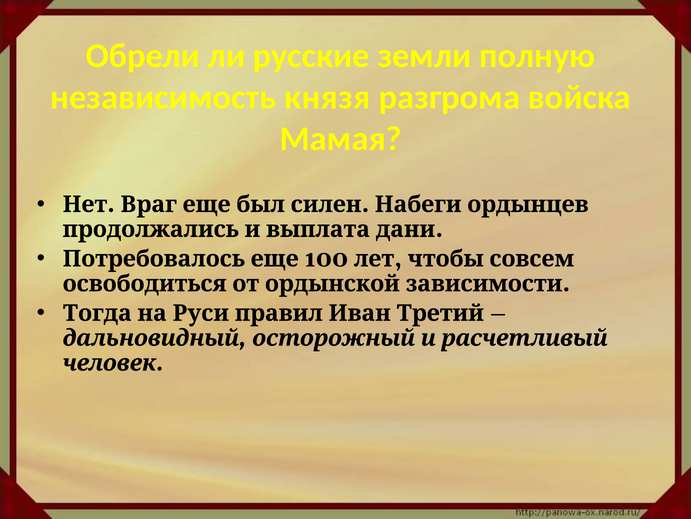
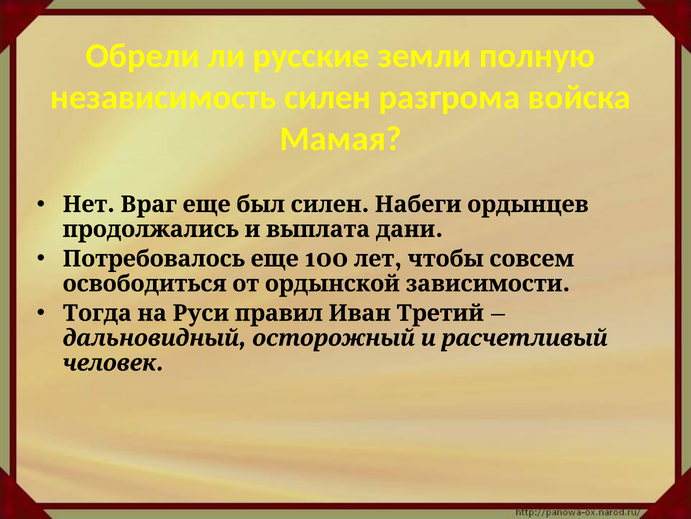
независимость князя: князя -> силен
